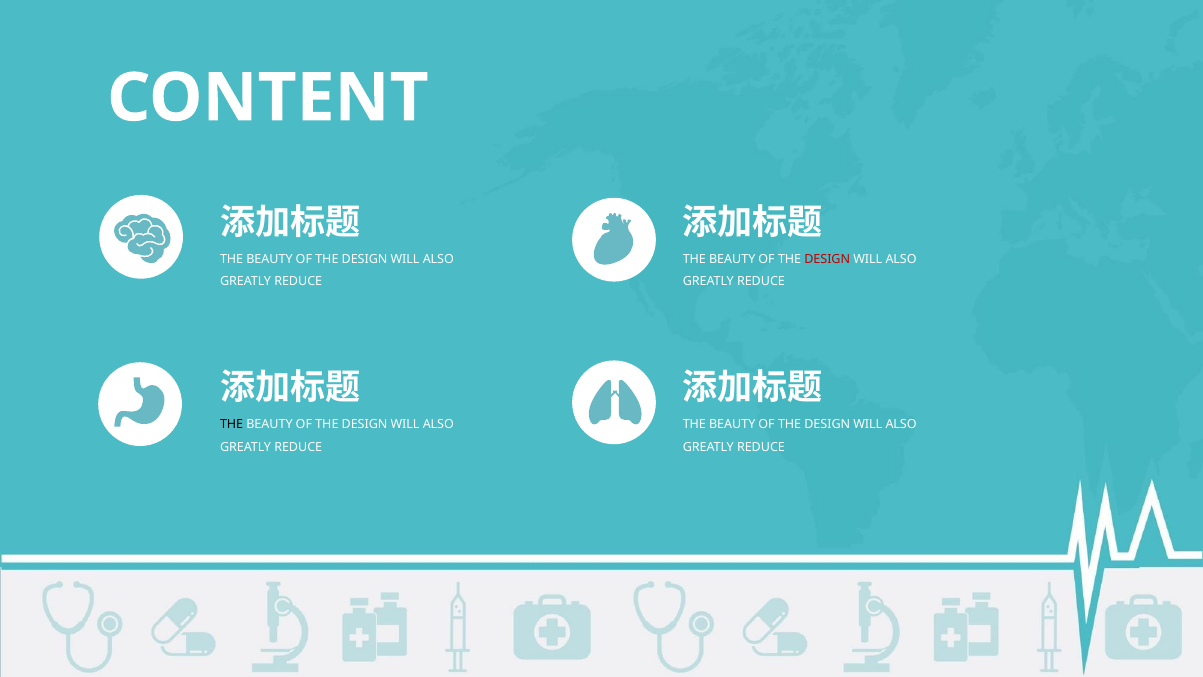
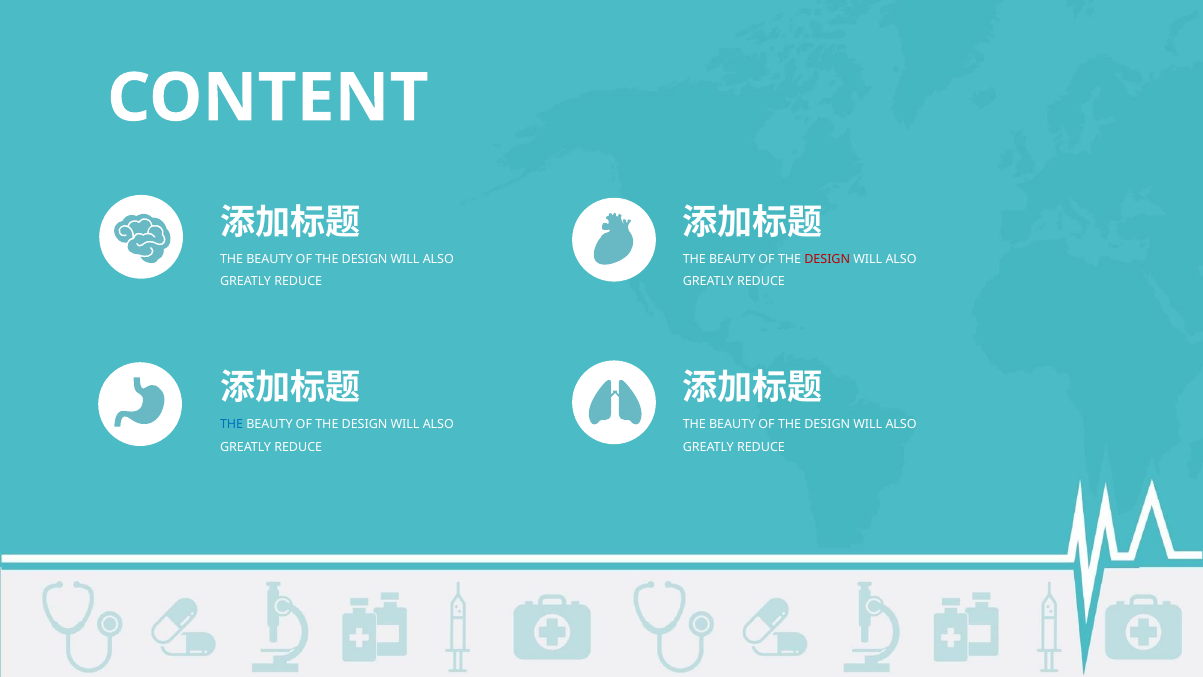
THE at (232, 424) colour: black -> blue
